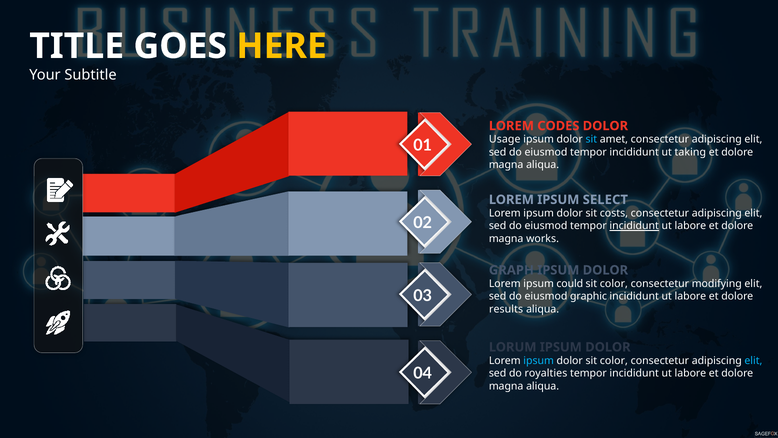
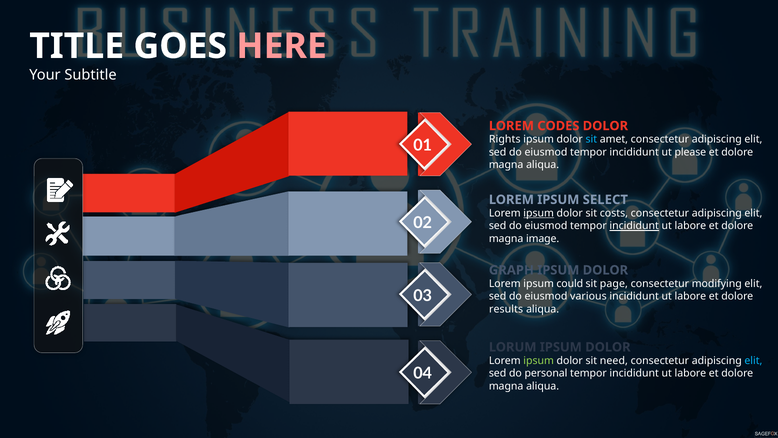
HERE colour: yellow -> pink
Usage: Usage -> Rights
taking: taking -> please
ipsum at (539, 213) underline: none -> present
works: works -> image
color at (614, 283): color -> page
graphic: graphic -> various
ipsum at (539, 360) colour: light blue -> light green
dolor sit color: color -> need
royalties: royalties -> personal
